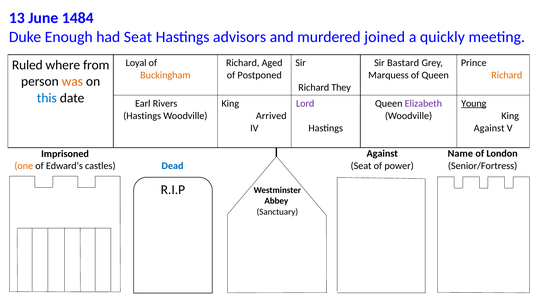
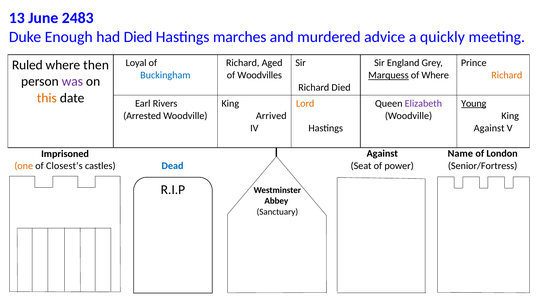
1484: 1484 -> 2483
had Seat: Seat -> Died
advisors: advisors -> marches
joined: joined -> advice
Bastard: Bastard -> England
from: from -> then
Buckingham colour: orange -> blue
Postponed: Postponed -> Woodvilles
Marquess underline: none -> present
of Queen: Queen -> Where
was colour: orange -> purple
Richard They: They -> Died
this colour: blue -> orange
Lord colour: purple -> orange
Hastings at (142, 116): Hastings -> Arrested
Edward’s: Edward’s -> Closest’s
